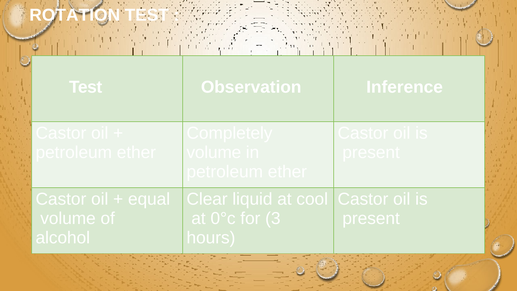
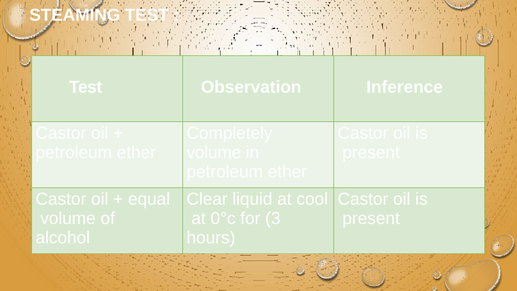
ROTATION: ROTATION -> STEAMING
